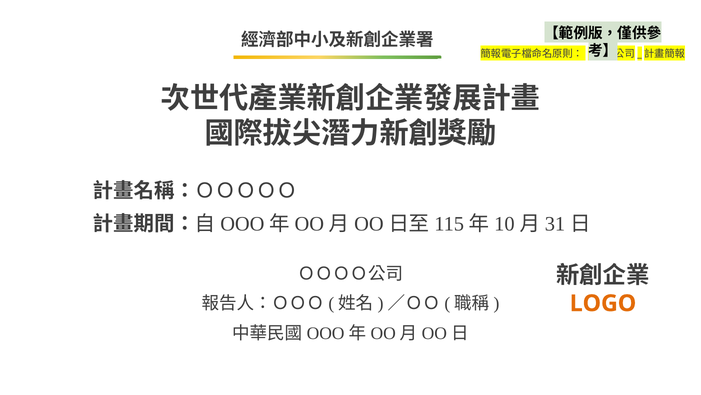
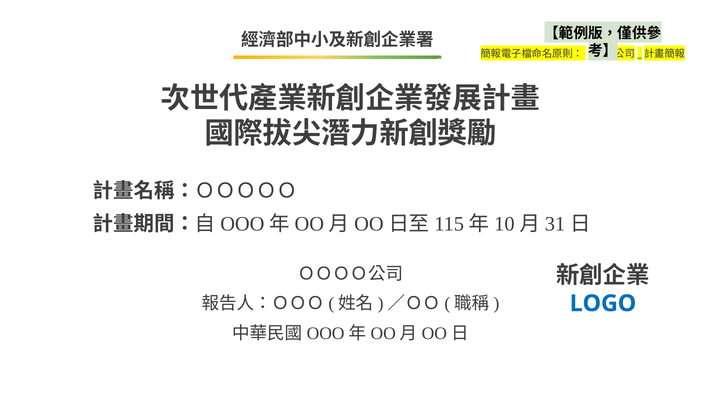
LOGO colour: orange -> blue
